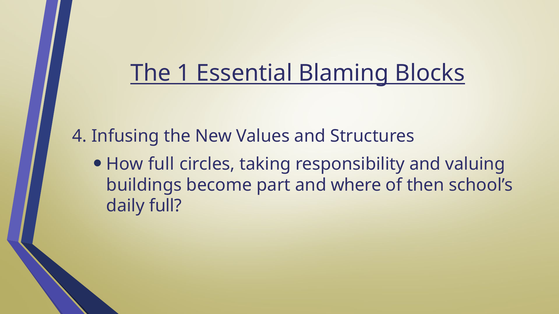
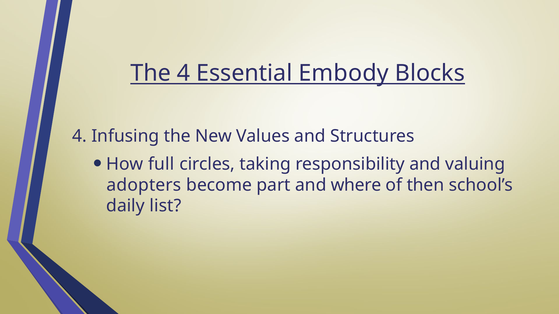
The 1: 1 -> 4
Blaming: Blaming -> Embody
buildings: buildings -> adopters
daily full: full -> list
